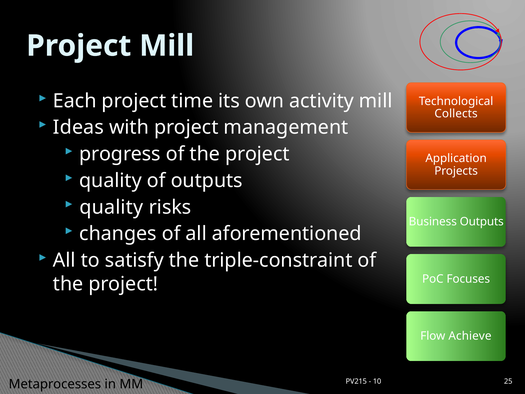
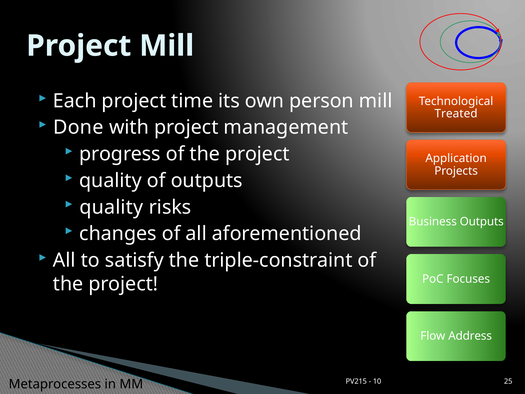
activity: activity -> person
Collects: Collects -> Treated
Ideas: Ideas -> Done
Achieve: Achieve -> Address
